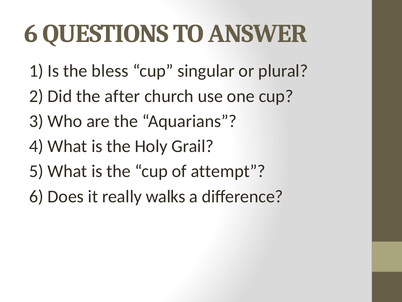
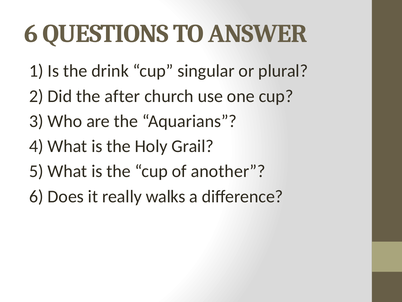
bless: bless -> drink
attempt: attempt -> another
